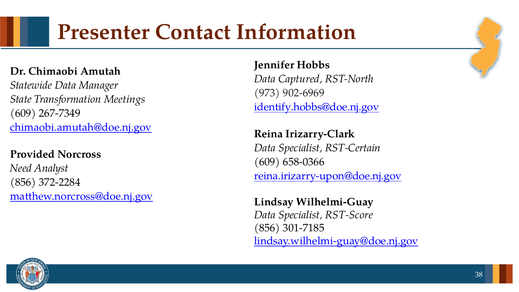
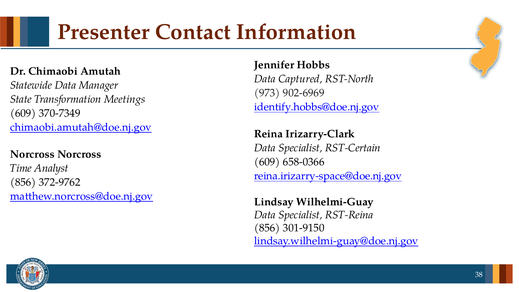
267-7349: 267-7349 -> 370-7349
Provided at (32, 154): Provided -> Norcross
Need: Need -> Time
reina.irizarry-upon@doe.nj.gov: reina.irizarry-upon@doe.nj.gov -> reina.irizarry-space@doe.nj.gov
372-2284: 372-2284 -> 372-9762
RST-Score: RST-Score -> RST-Reina
301-7185: 301-7185 -> 301-9150
